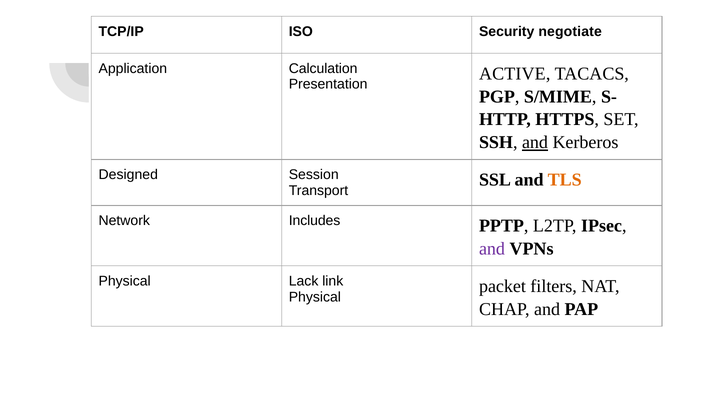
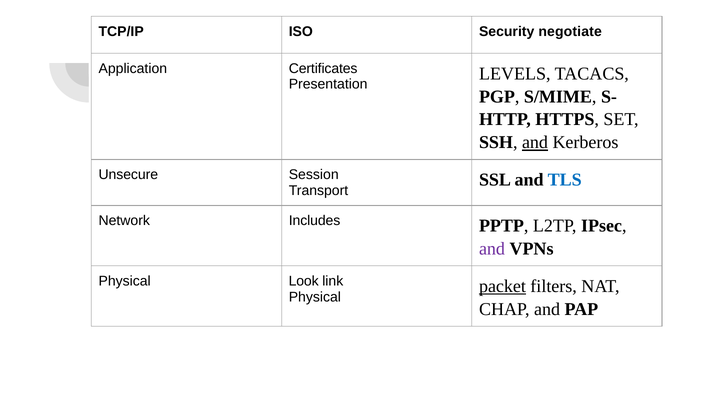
Calculation: Calculation -> Certificates
ACTIVE: ACTIVE -> LEVELS
Designed: Designed -> Unsecure
TLS colour: orange -> blue
Lack: Lack -> Look
packet underline: none -> present
